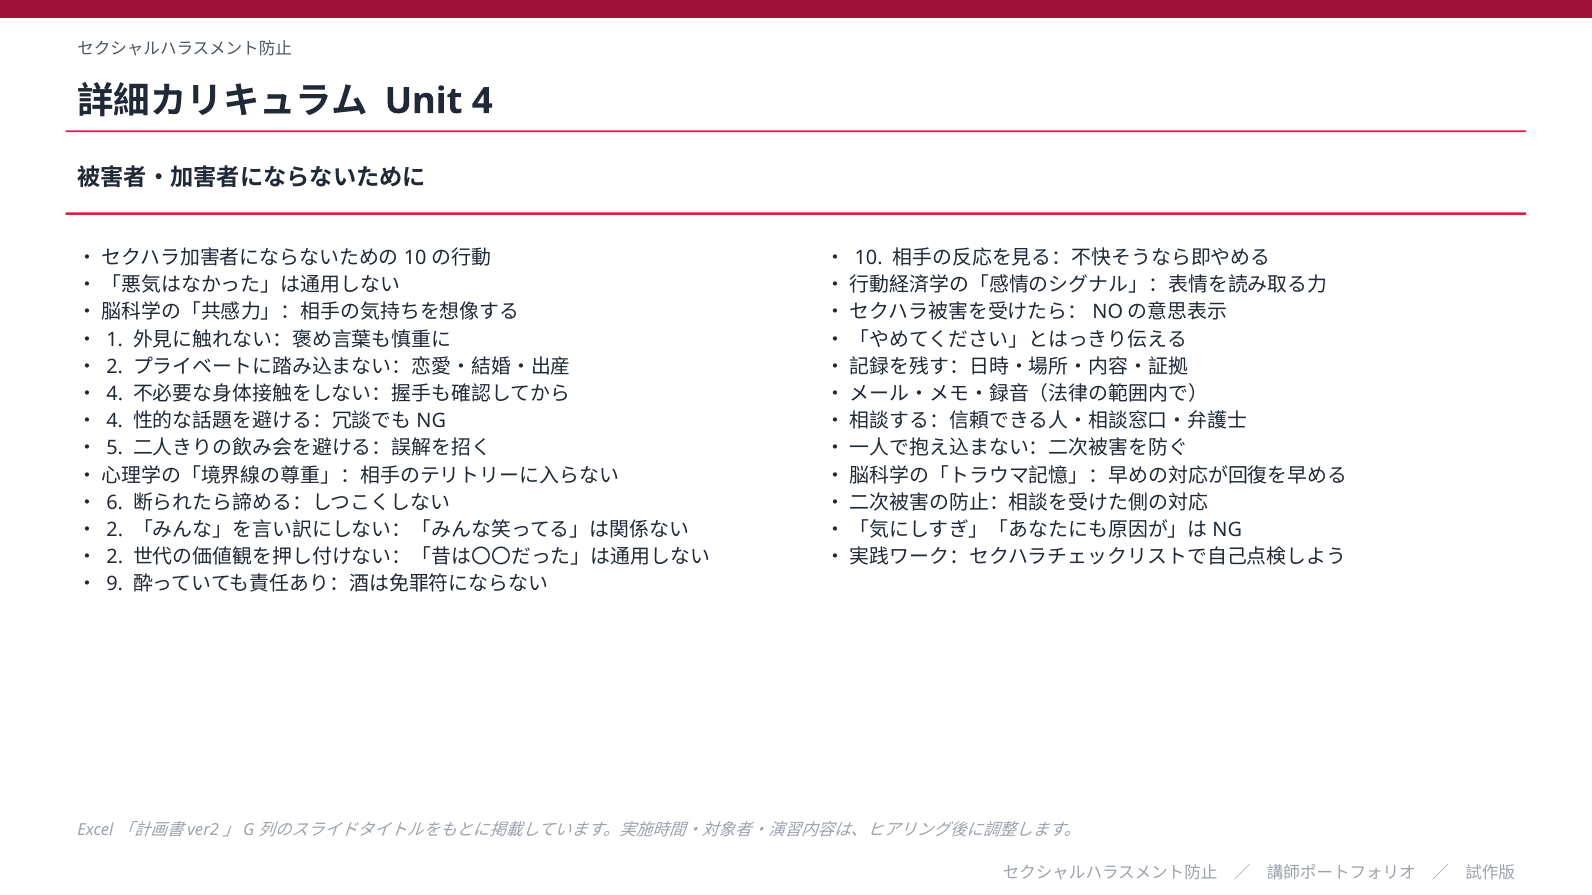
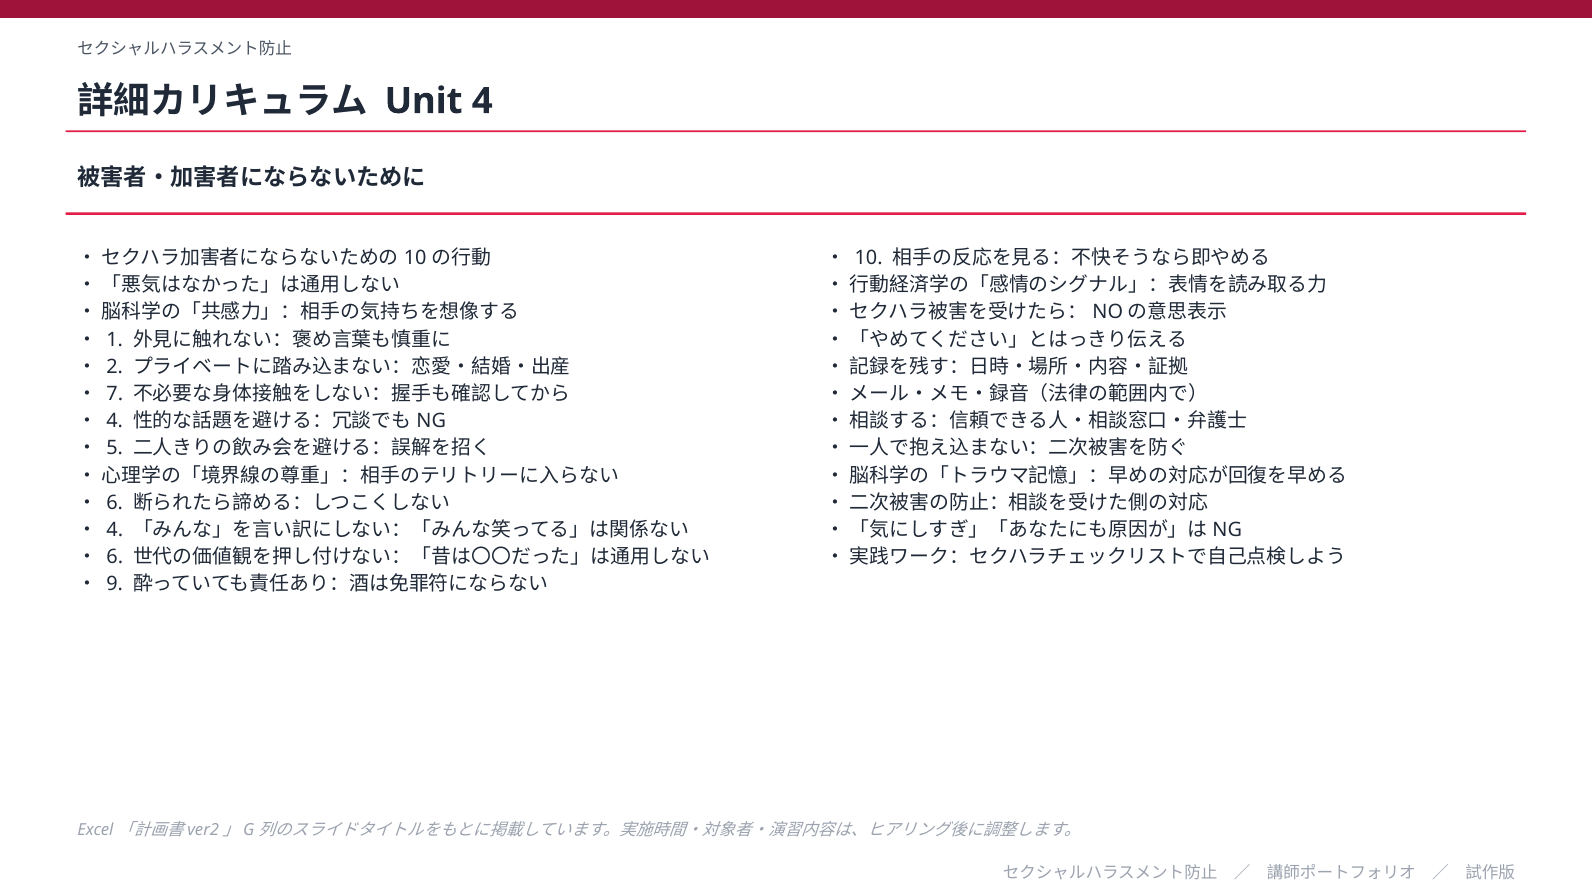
4 at (115, 394): 4 -> 7
2 at (115, 530): 2 -> 4
2 at (115, 557): 2 -> 6
